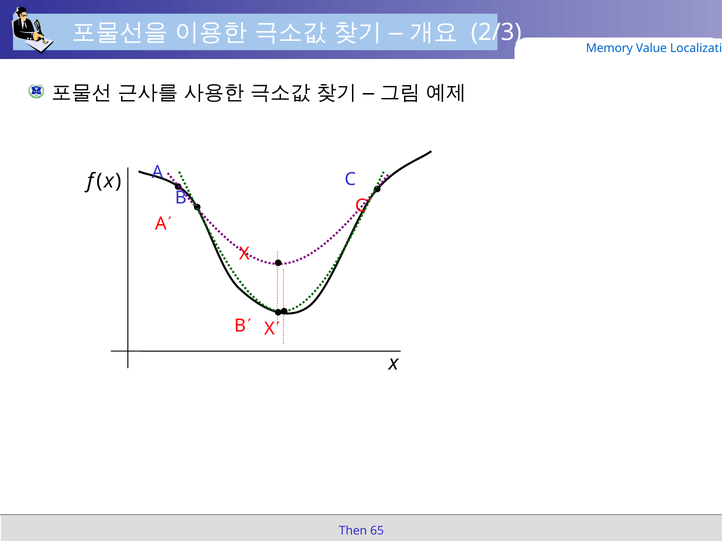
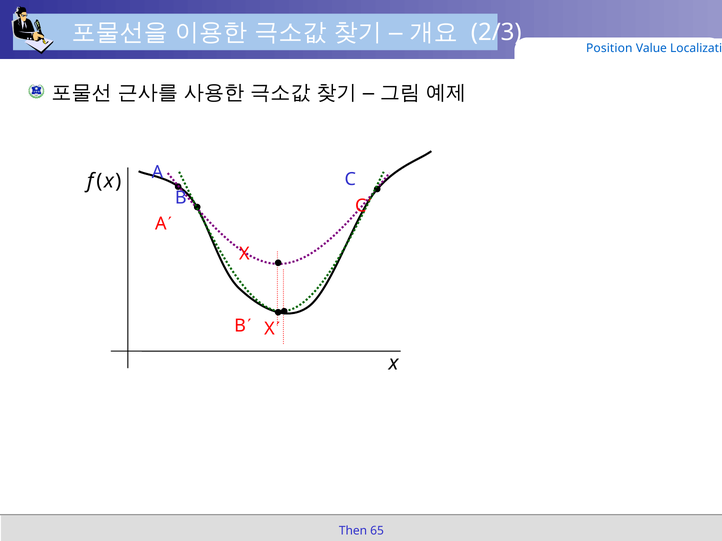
Memory: Memory -> Position
